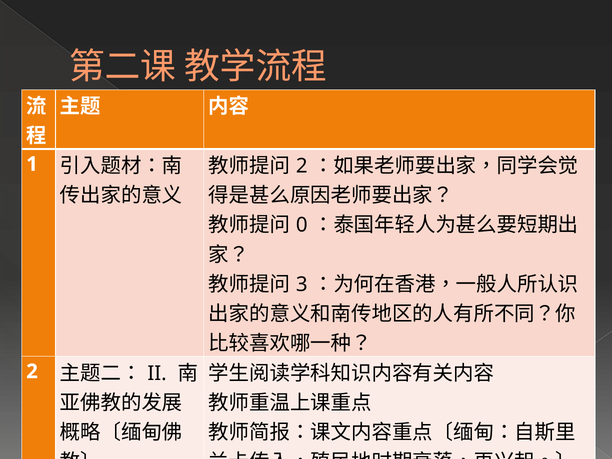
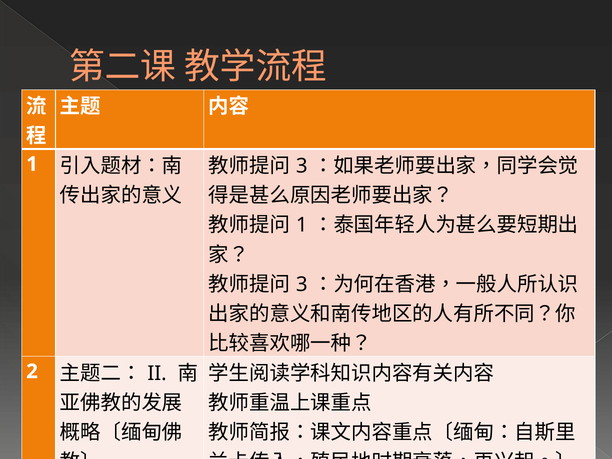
2 at (302, 166): 2 -> 3
0 at (302, 225): 0 -> 1
